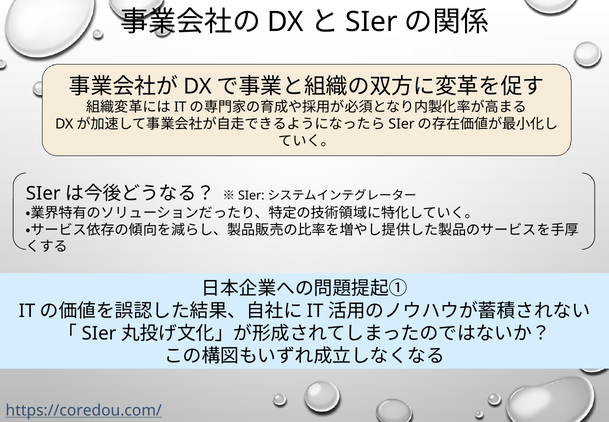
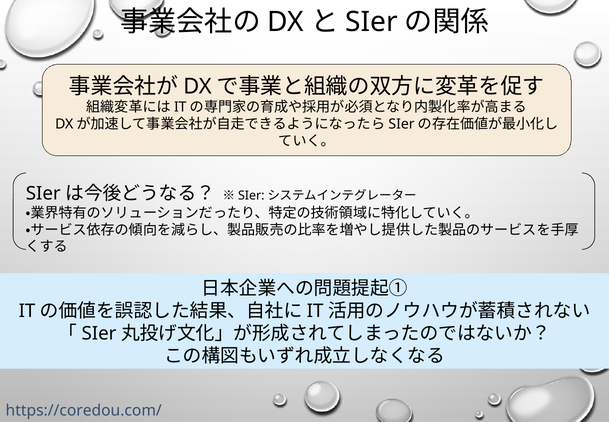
https://coredou.com/ underline: present -> none
